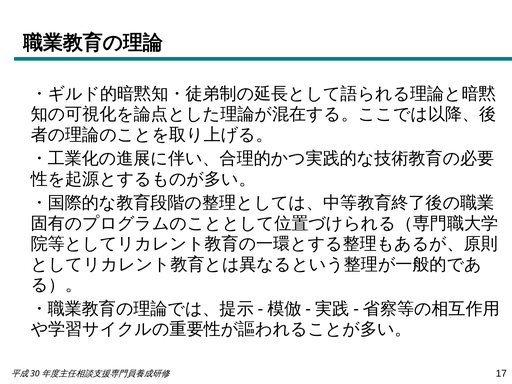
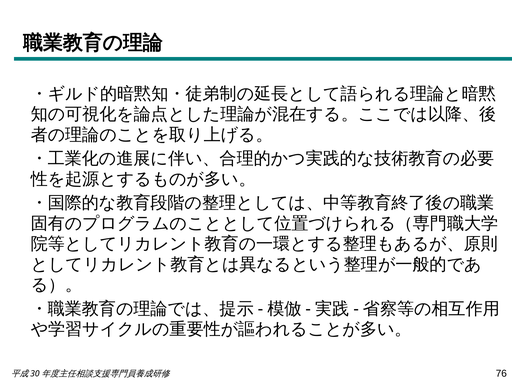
17: 17 -> 76
